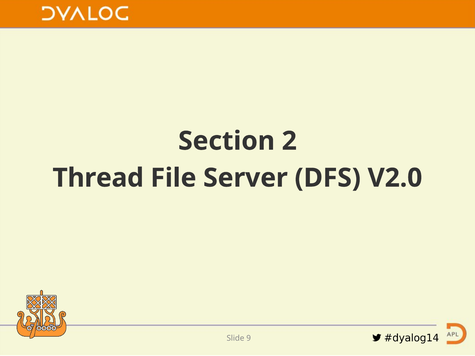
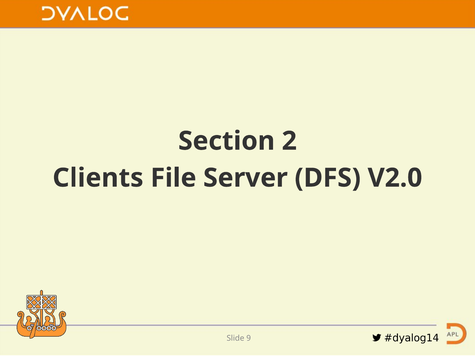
Thread: Thread -> Clients
